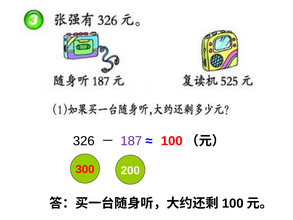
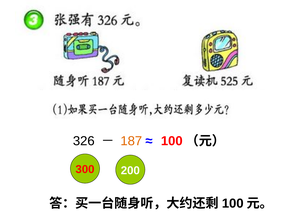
187 colour: purple -> orange
